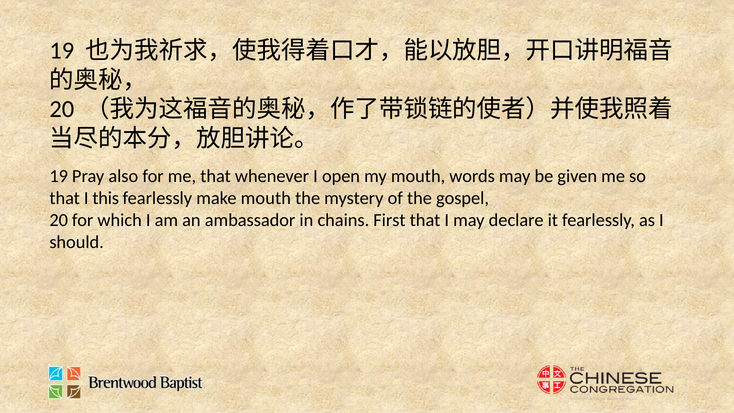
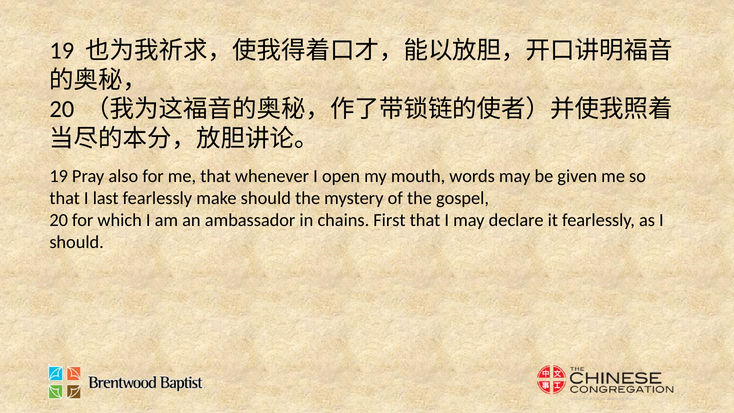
this: this -> last
make mouth: mouth -> should
